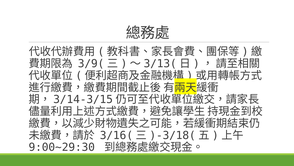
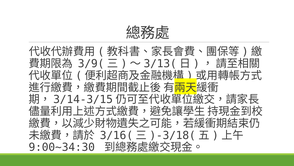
9:00~29:30: 9:00~29:30 -> 9:00~34:30
